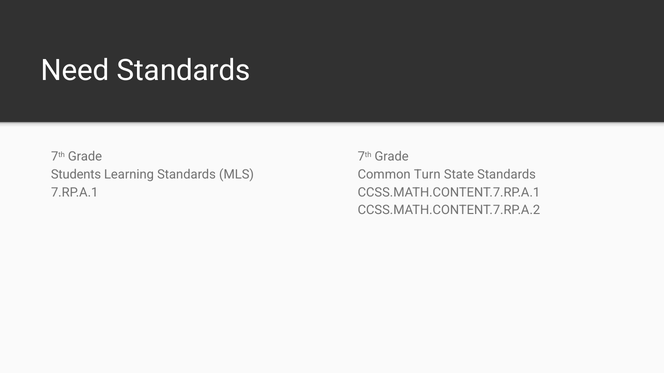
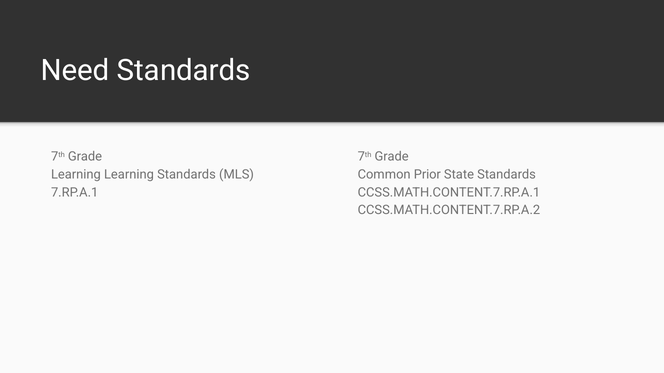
Students at (76, 175): Students -> Learning
Turn: Turn -> Prior
